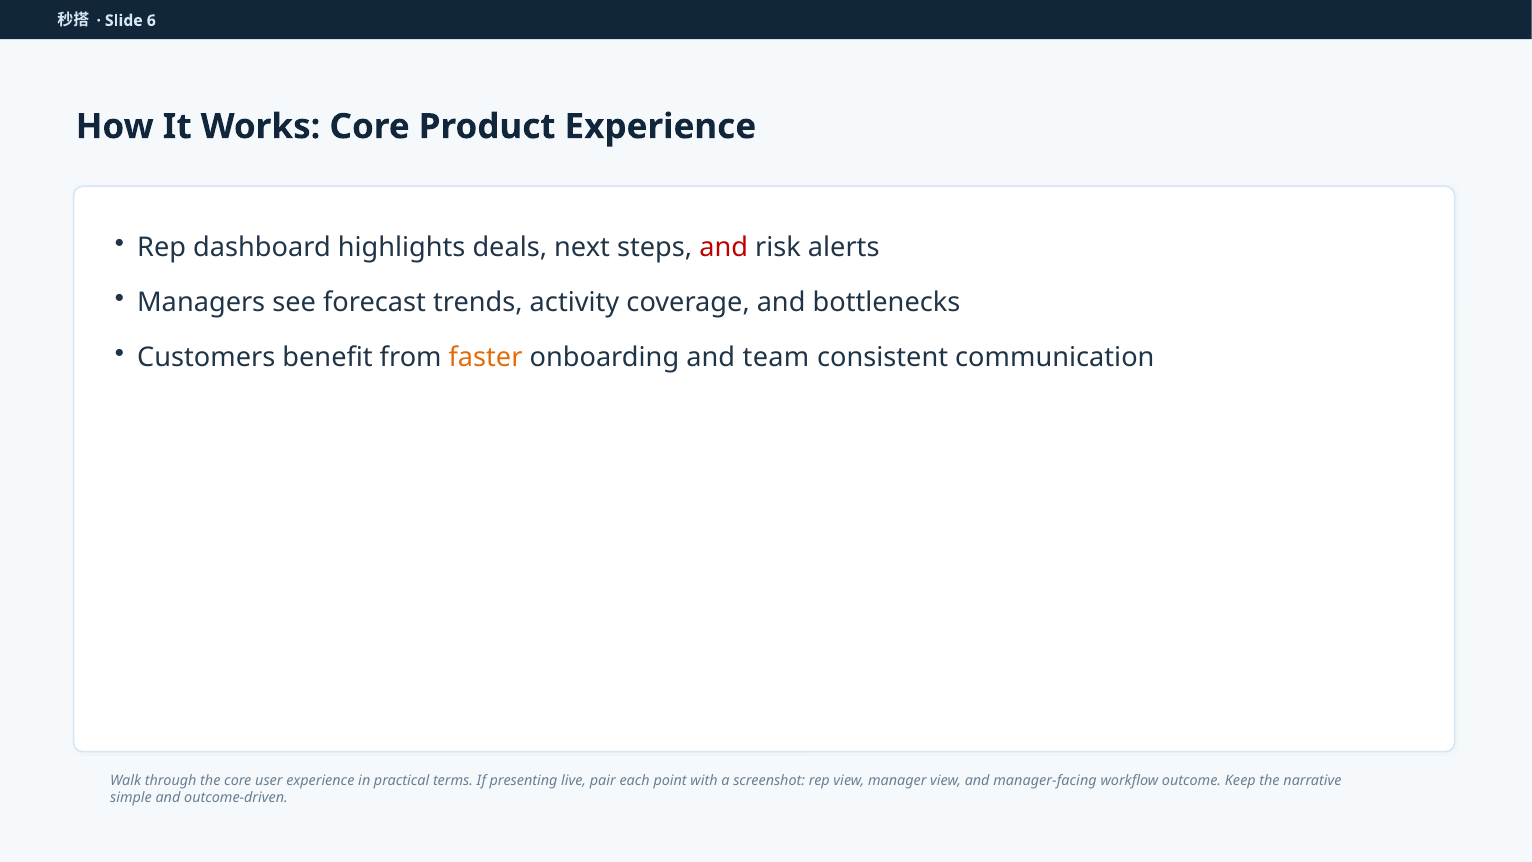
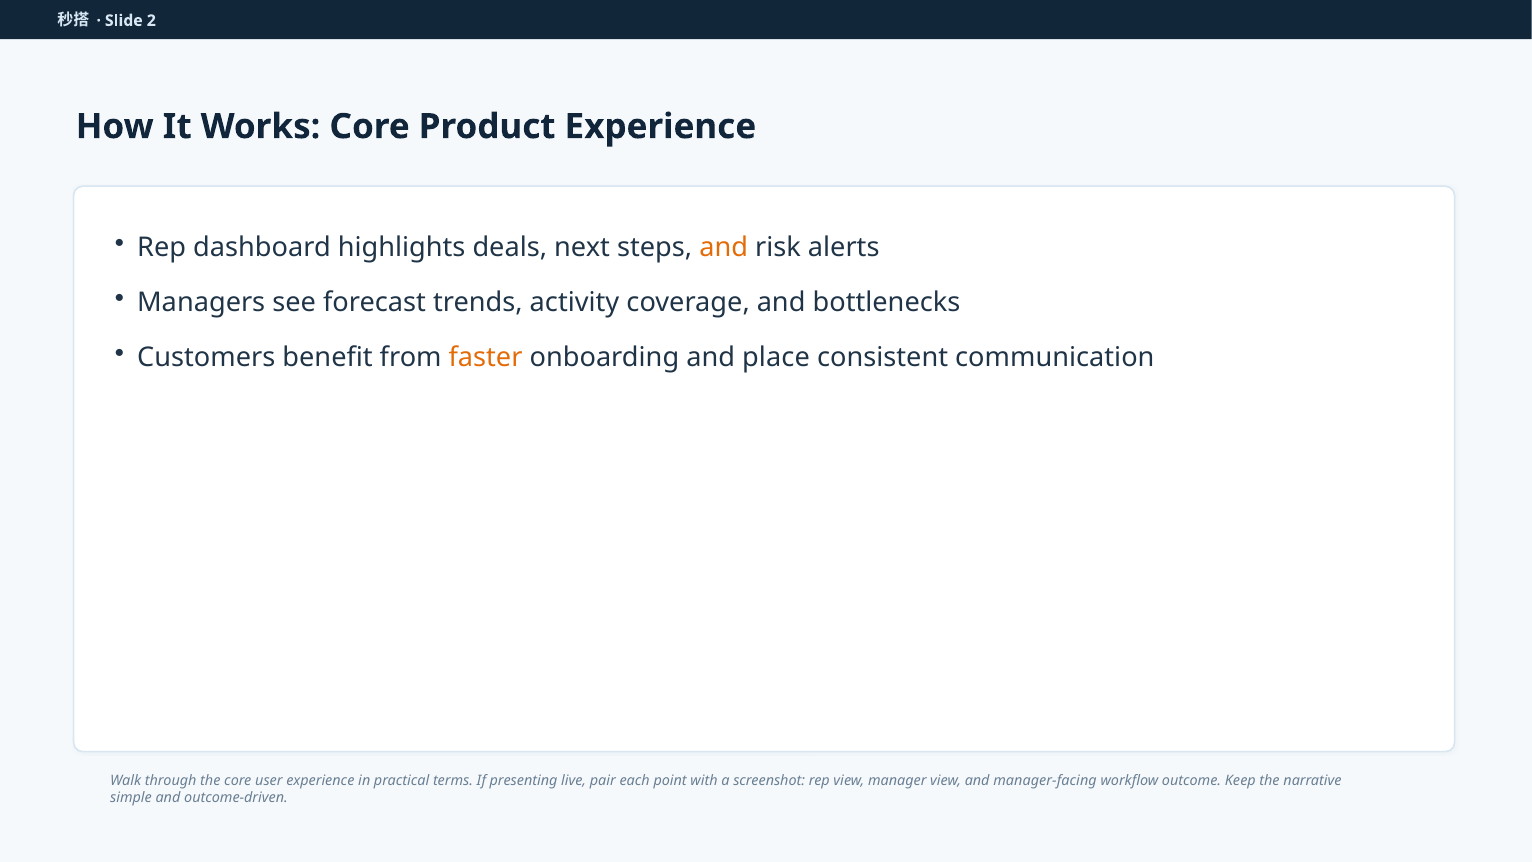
6: 6 -> 2
and at (724, 248) colour: red -> orange
team: team -> place
